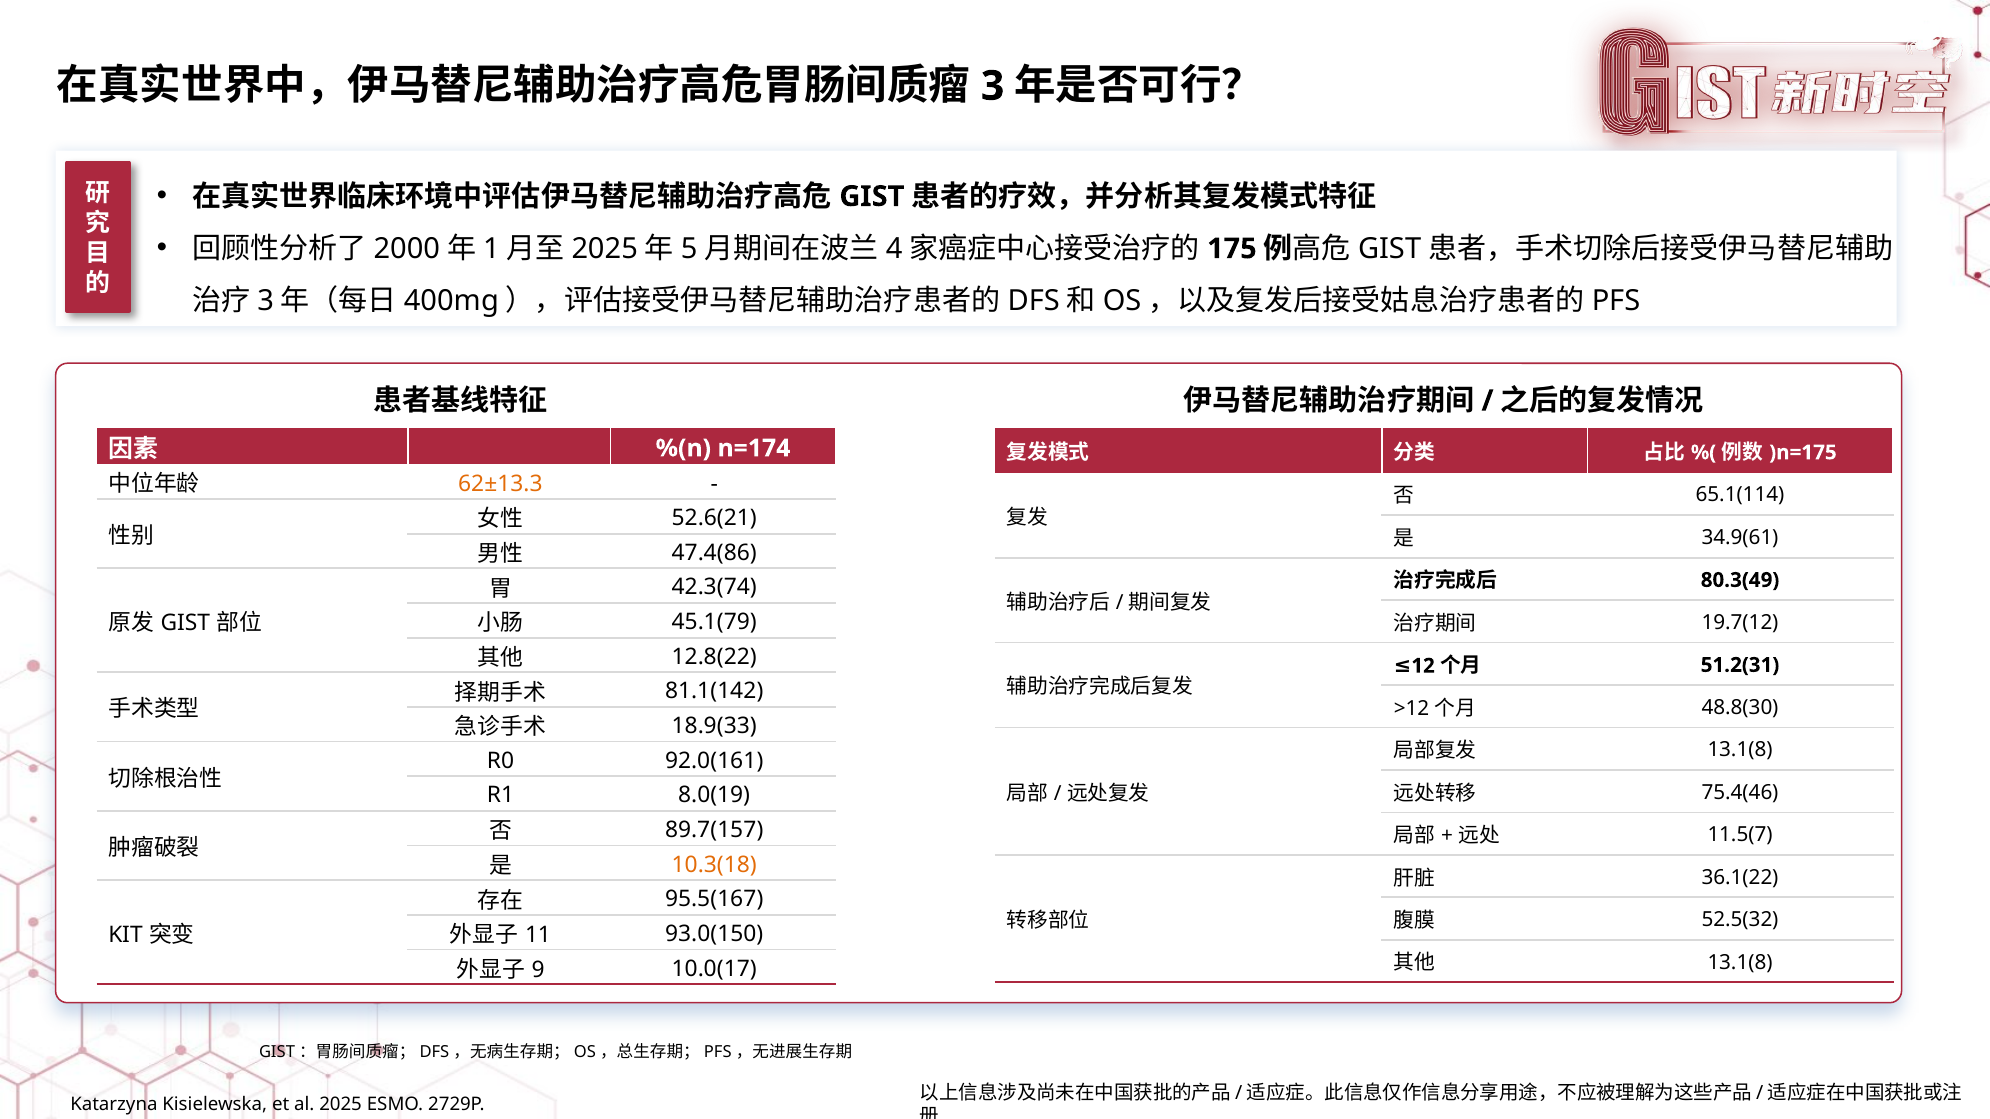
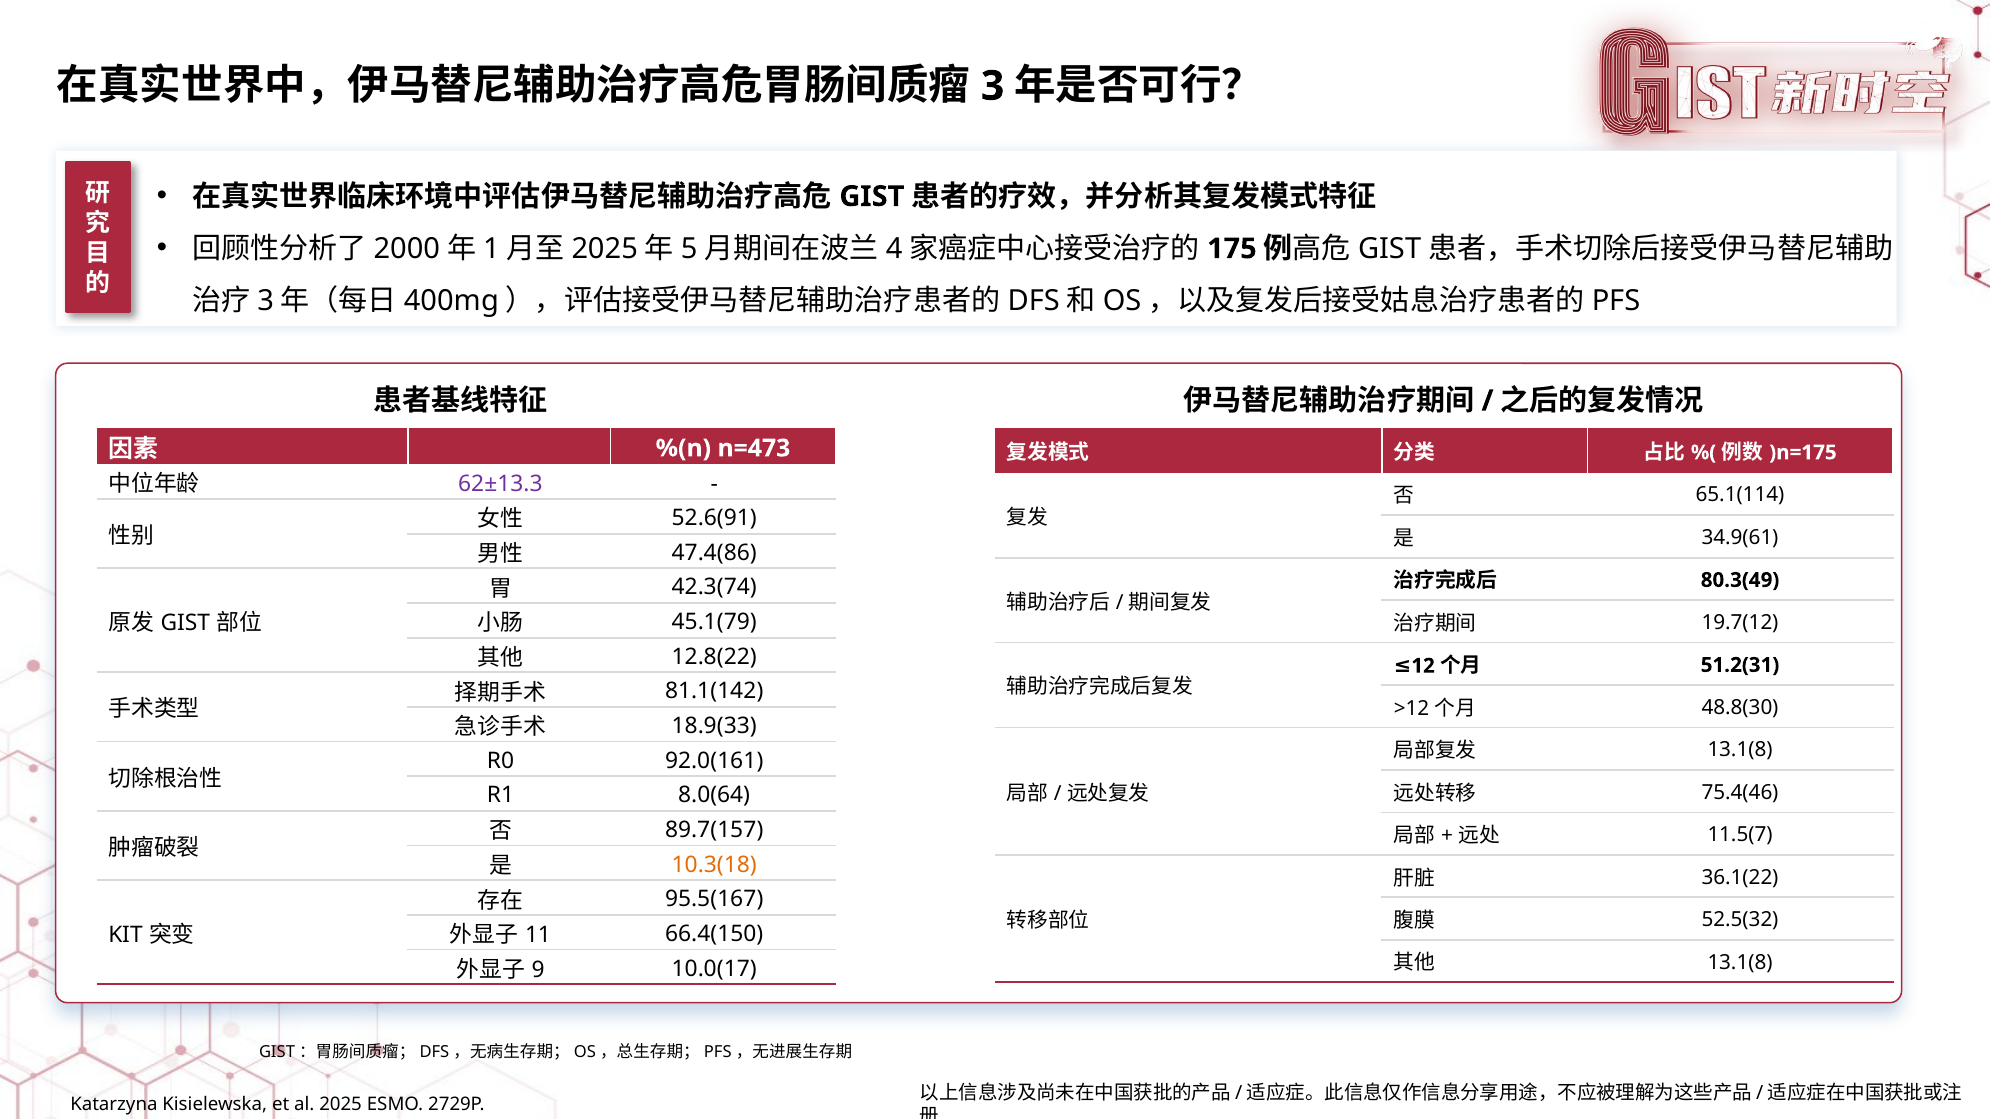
n=174: n=174 -> n=473
62±13.3 colour: orange -> purple
52.6(21: 52.6(21 -> 52.6(91
8.0(19: 8.0(19 -> 8.0(64
93.0(150: 93.0(150 -> 66.4(150
